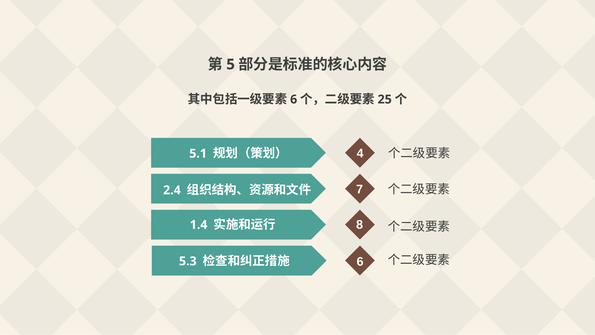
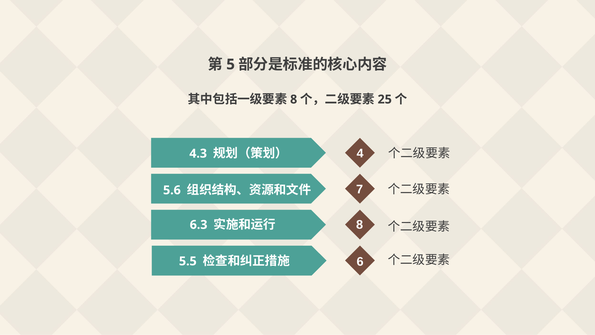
6 at (294, 99): 6 -> 8
5.1: 5.1 -> 4.3
2.4: 2.4 -> 5.6
1.4: 1.4 -> 6.3
5.3: 5.3 -> 5.5
